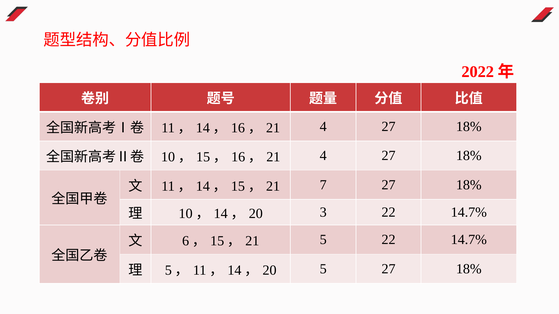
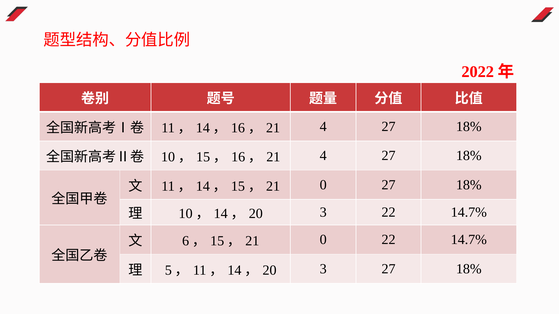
7 at (323, 185): 7 -> 0
5 at (323, 240): 5 -> 0
5 at (323, 269): 5 -> 3
